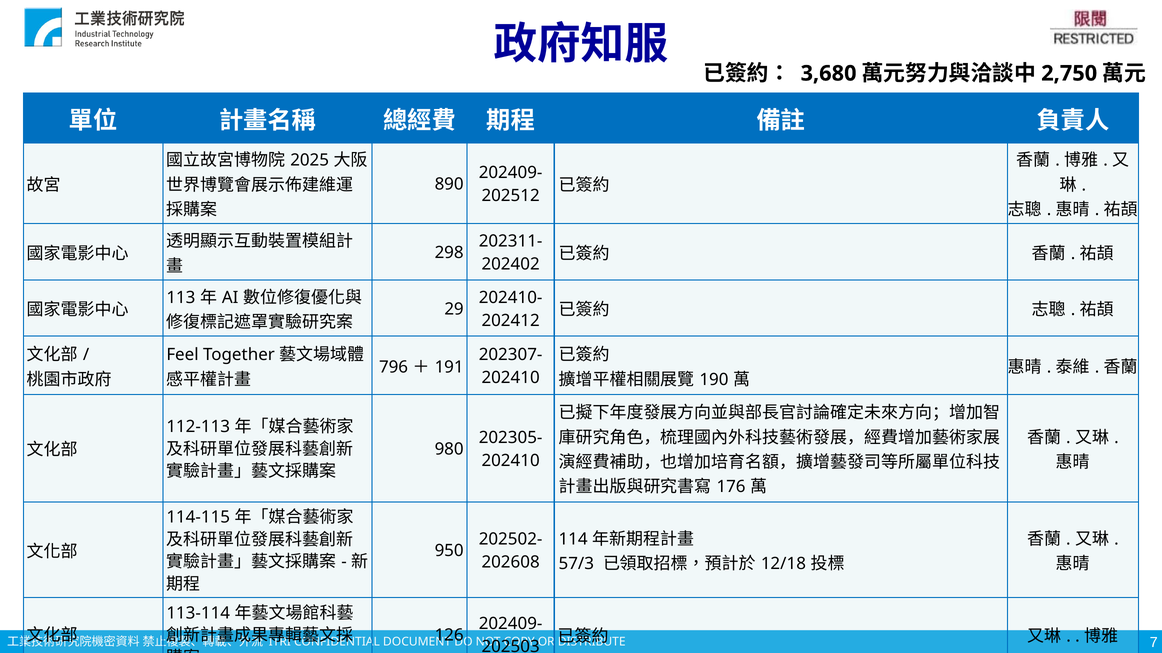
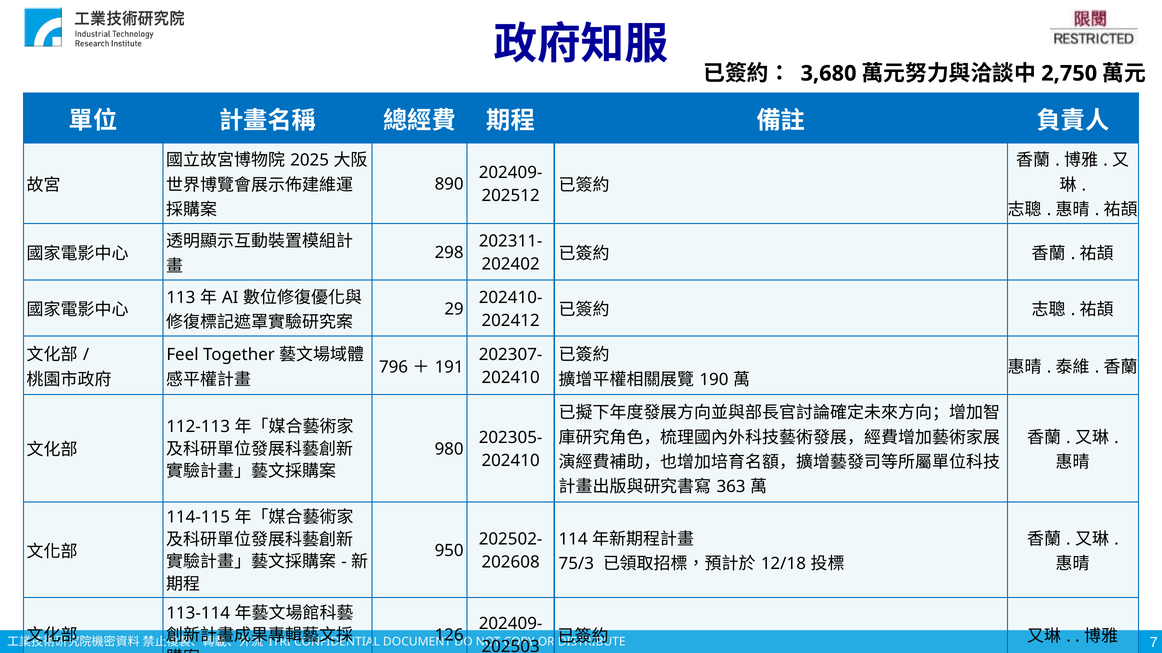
176: 176 -> 363
57/3: 57/3 -> 75/3
